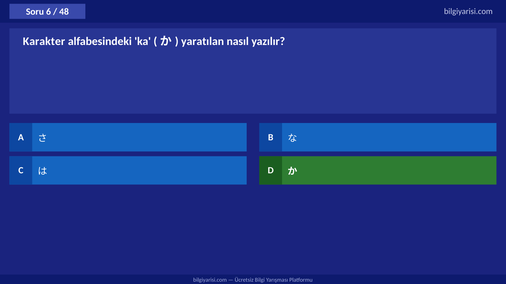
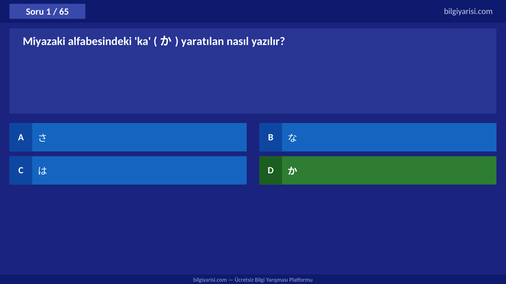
6: 6 -> 1
48: 48 -> 65
Karakter: Karakter -> Miyazaki
